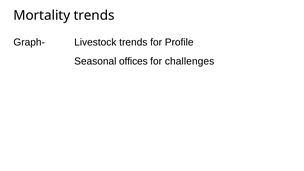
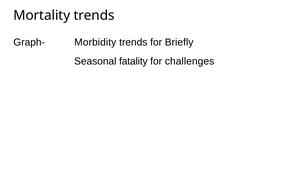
Livestock: Livestock -> Morbidity
Profile: Profile -> Briefly
offices: offices -> fatality
